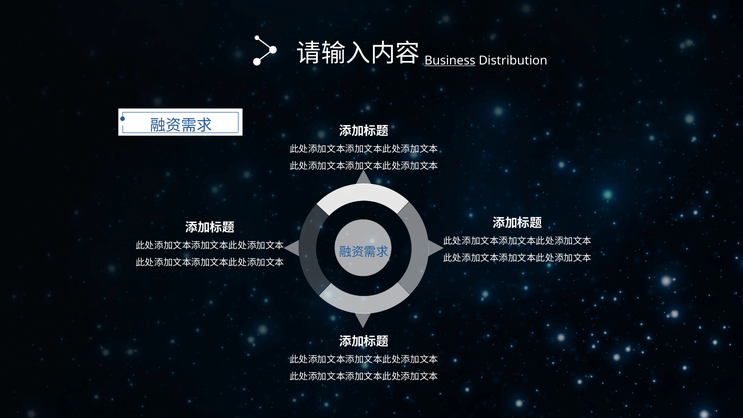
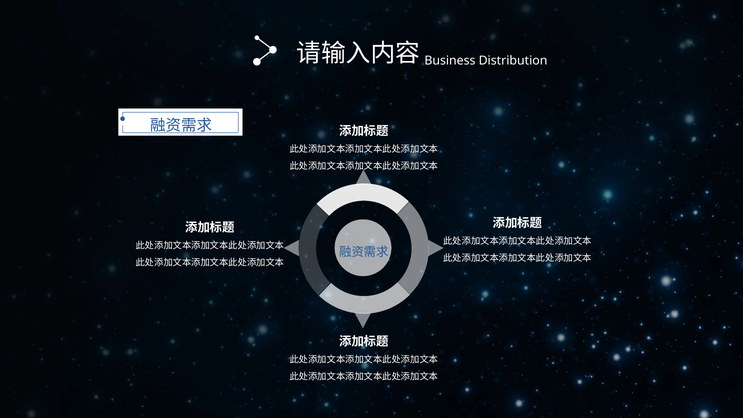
Business underline: present -> none
